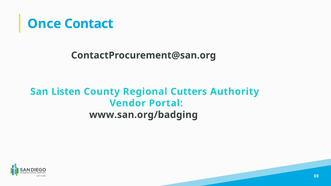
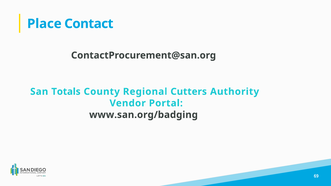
Once: Once -> Place
Listen: Listen -> Totals
